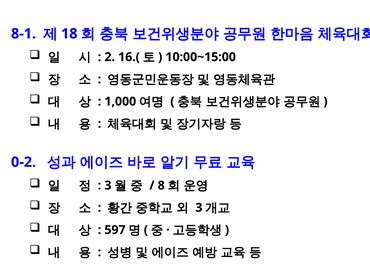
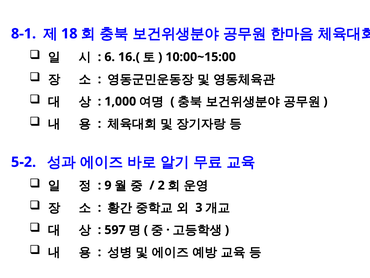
2: 2 -> 6
0-2: 0-2 -> 5-2
3 at (108, 185): 3 -> 9
8: 8 -> 2
